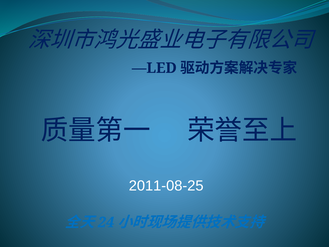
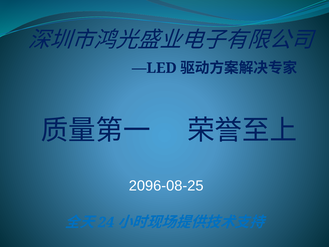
2011-08-25: 2011-08-25 -> 2096-08-25
